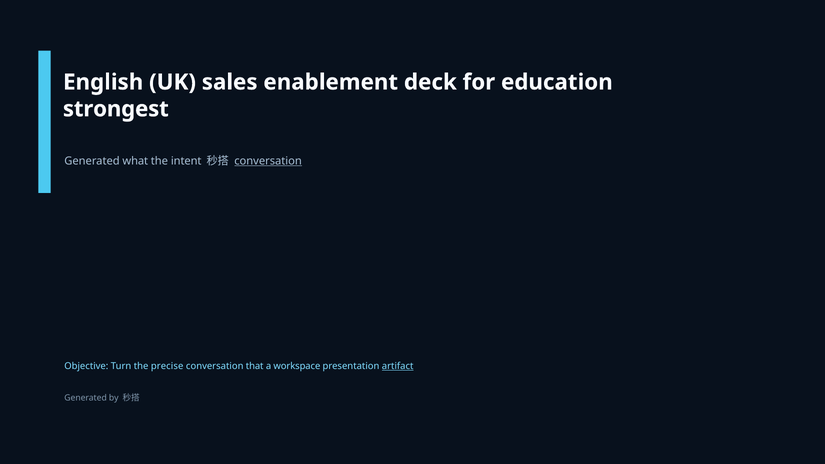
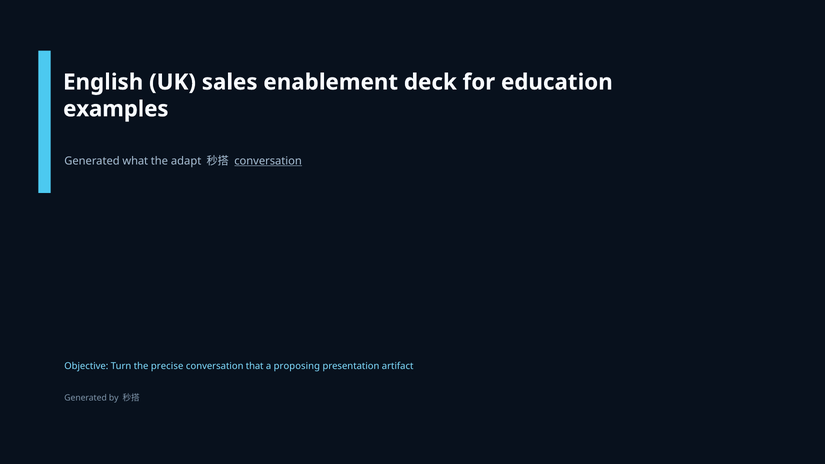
strongest: strongest -> examples
intent: intent -> adapt
workspace: workspace -> proposing
artifact underline: present -> none
